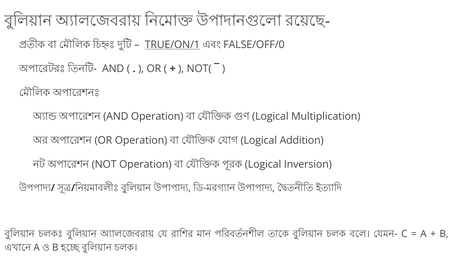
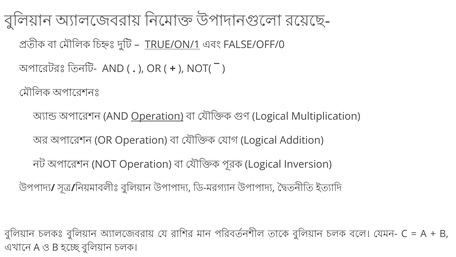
Operation at (157, 116) underline: none -> present
